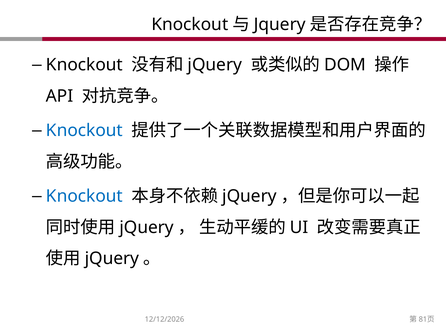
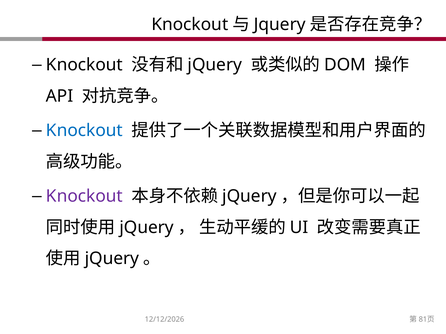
Knockout at (84, 197) colour: blue -> purple
